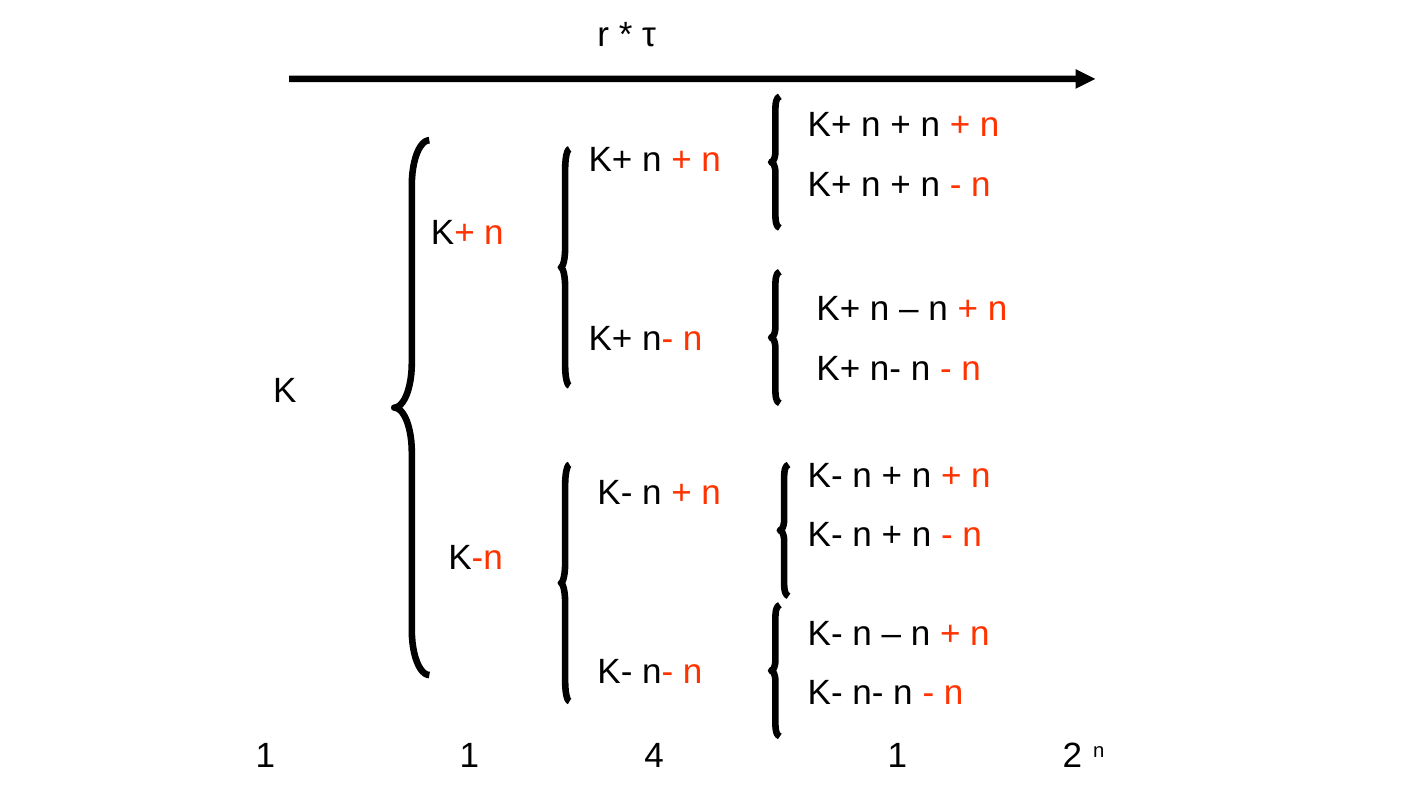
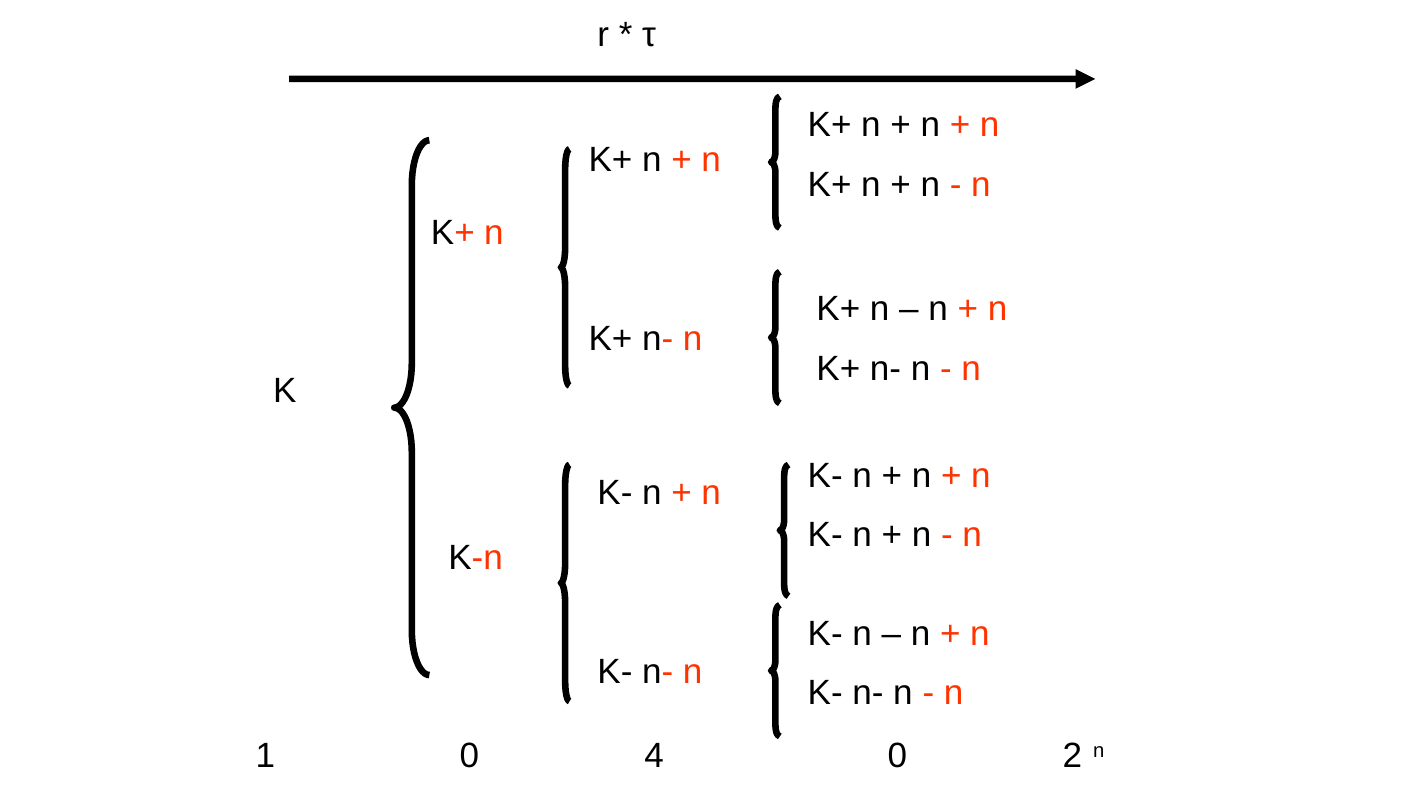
1 1: 1 -> 0
4 1: 1 -> 0
